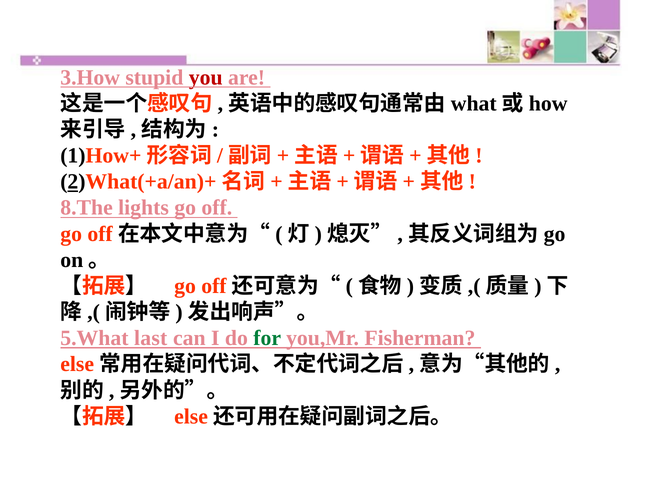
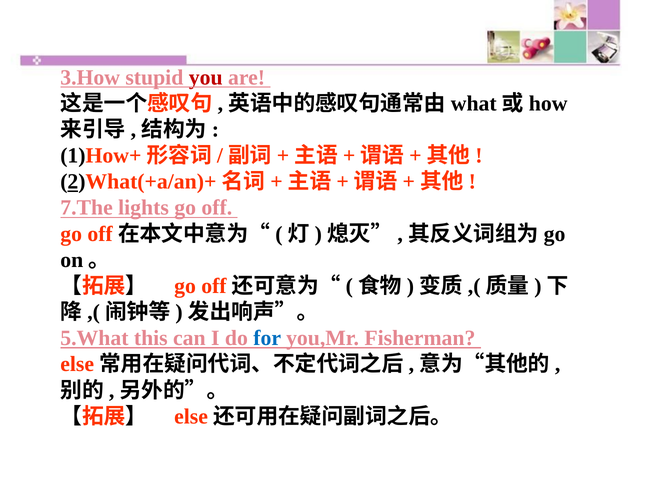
8.The: 8.The -> 7.The
last: last -> this
for colour: green -> blue
